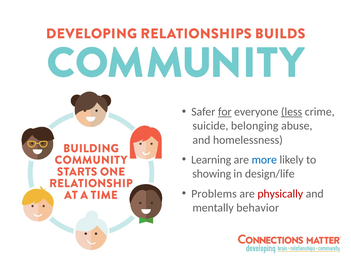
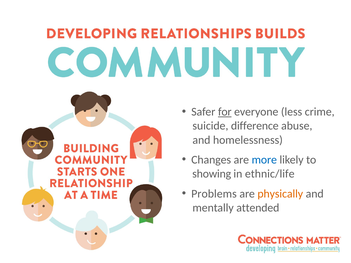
less underline: present -> none
belonging: belonging -> difference
Learning: Learning -> Changes
design/life: design/life -> ethnic/life
physically colour: red -> orange
behavior: behavior -> attended
